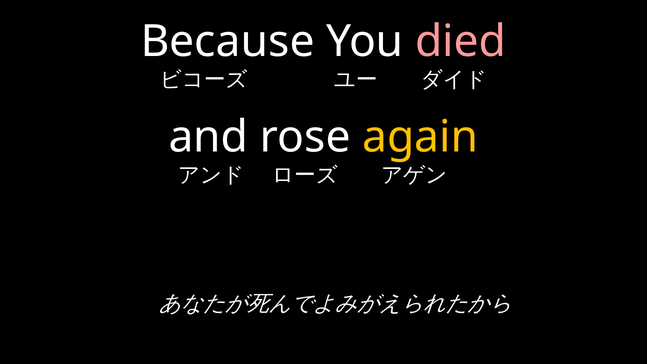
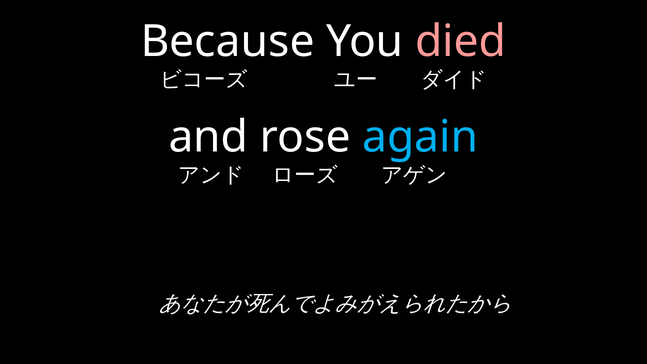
again colour: yellow -> light blue
